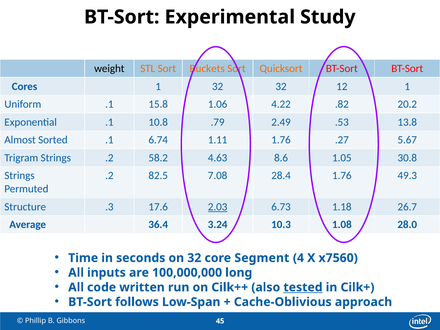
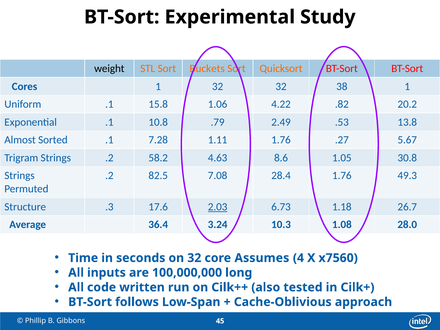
12: 12 -> 38
6.74: 6.74 -> 7.28
Segment: Segment -> Assumes
tested underline: present -> none
